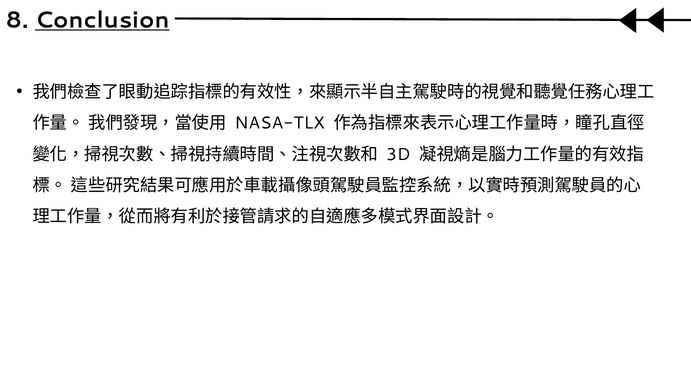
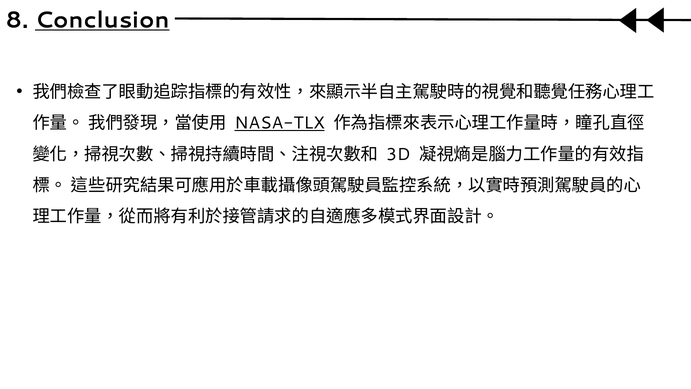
NASA-TLX underline: none -> present
